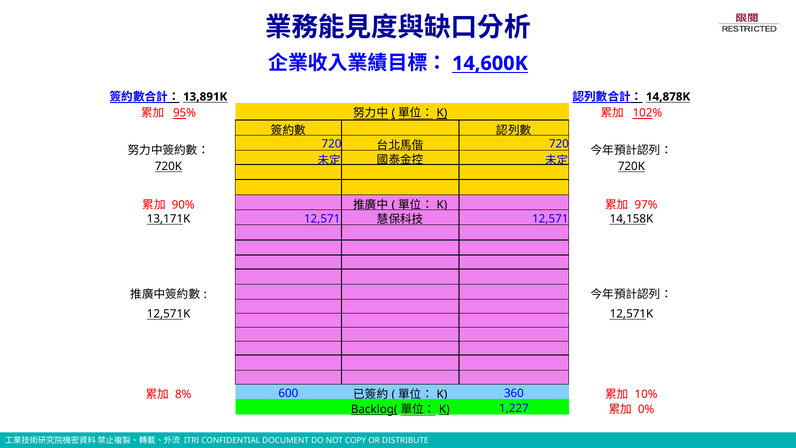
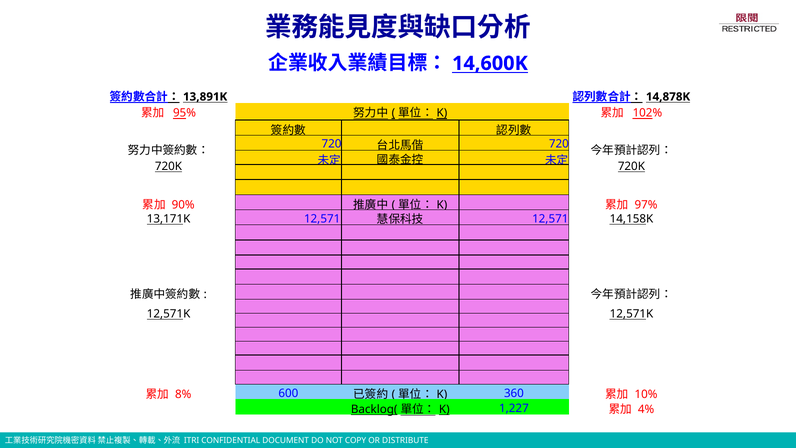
0%: 0% -> 4%
